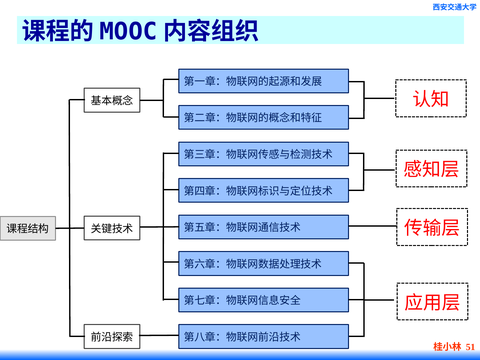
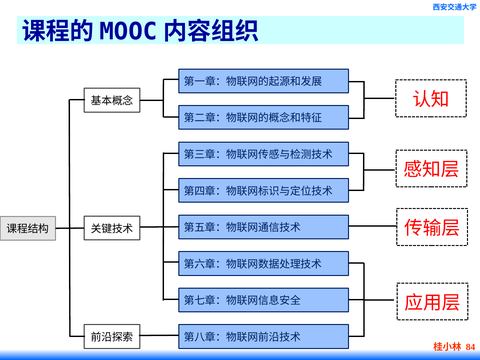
51: 51 -> 84
